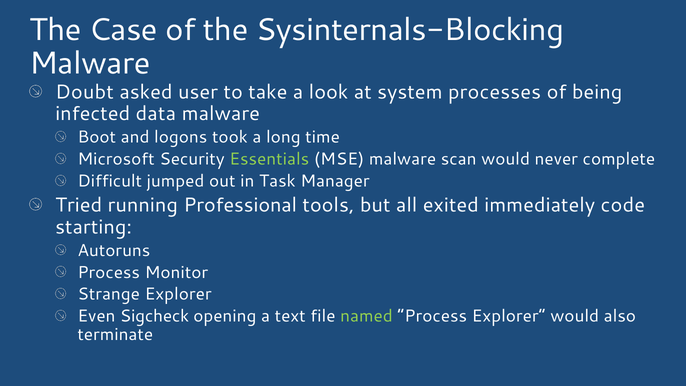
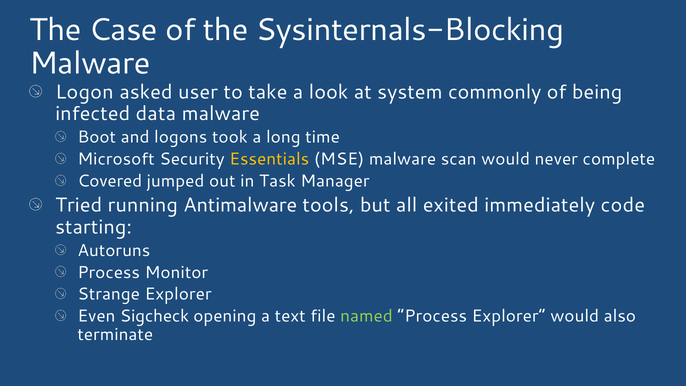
Doubt: Doubt -> Logon
processes: processes -> commonly
Essentials colour: light green -> yellow
Difficult: Difficult -> Covered
Professional: Professional -> Antimalware
